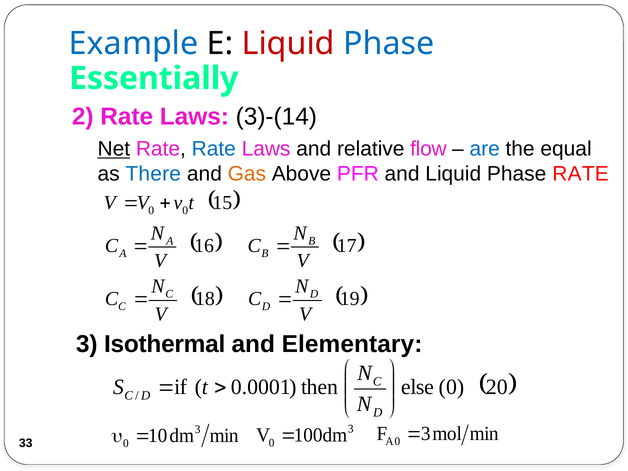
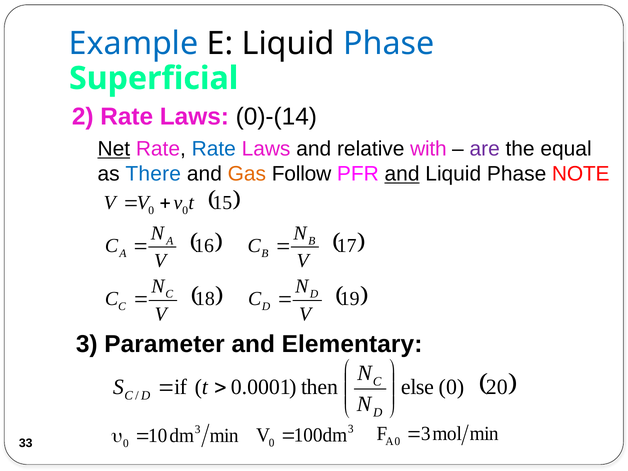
Liquid at (288, 44) colour: red -> black
Essentially: Essentially -> Superficial
3)-(14: 3)-(14 -> 0)-(14
flow: flow -> with
are colour: blue -> purple
Above: Above -> Follow
and at (402, 174) underline: none -> present
Phase RATE: RATE -> NOTE
Isothermal: Isothermal -> Parameter
